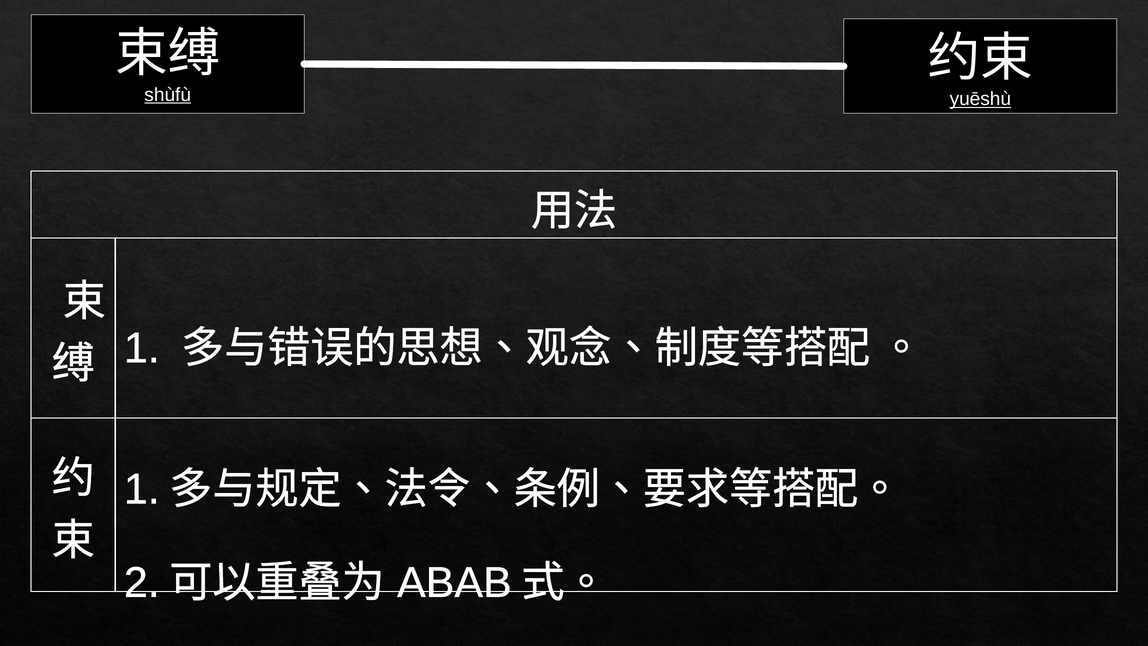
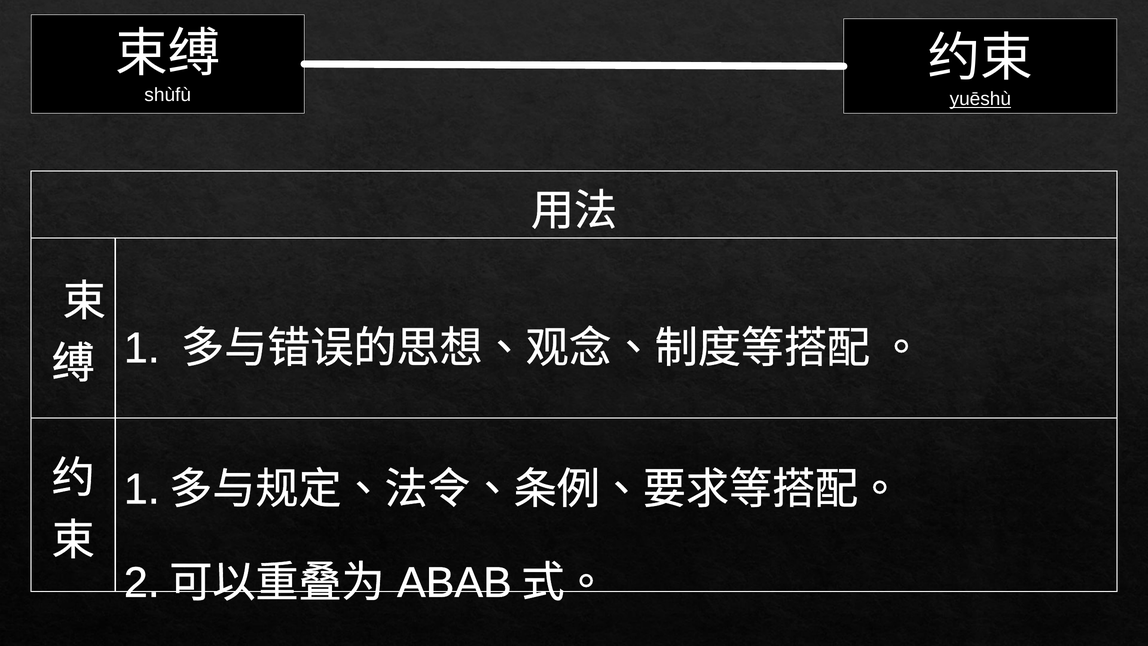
shùfù underline: present -> none
